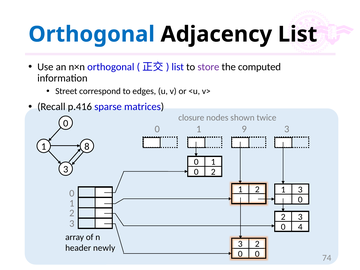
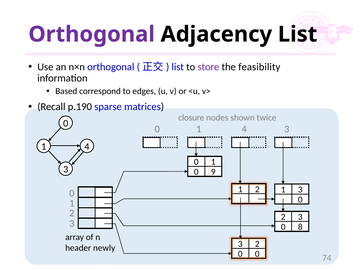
Orthogonal at (92, 34) colour: blue -> purple
computed: computed -> feasibility
Street: Street -> Based
p.416: p.416 -> p.190
9 at (244, 129): 9 -> 4
8 at (87, 147): 8 -> 4
2 at (213, 172): 2 -> 9
4: 4 -> 8
